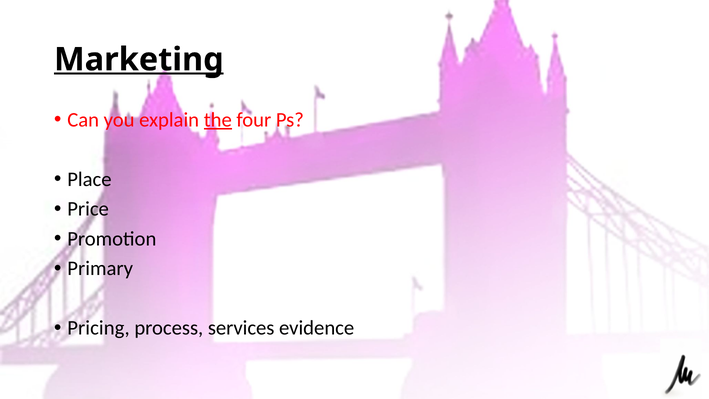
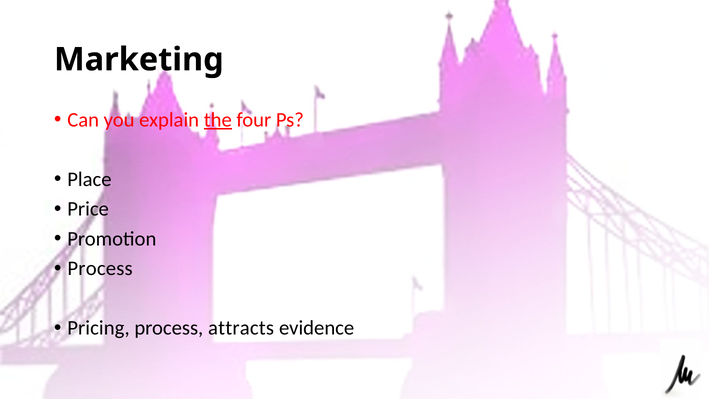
Marketing underline: present -> none
Primary at (100, 269): Primary -> Process
services: services -> attracts
